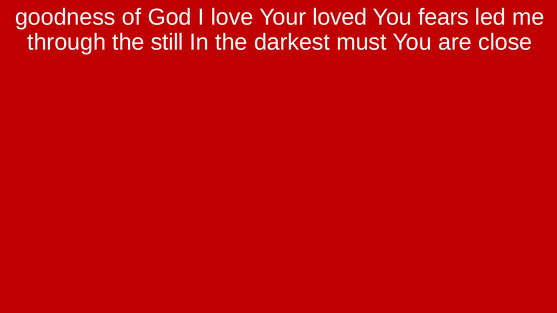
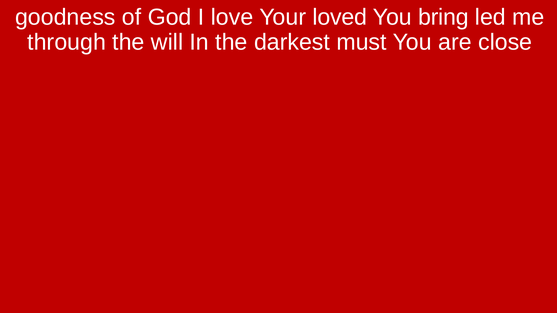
fears: fears -> bring
still: still -> will
